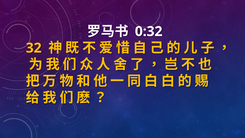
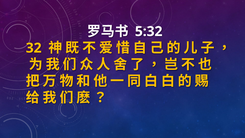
0:32: 0:32 -> 5:32
